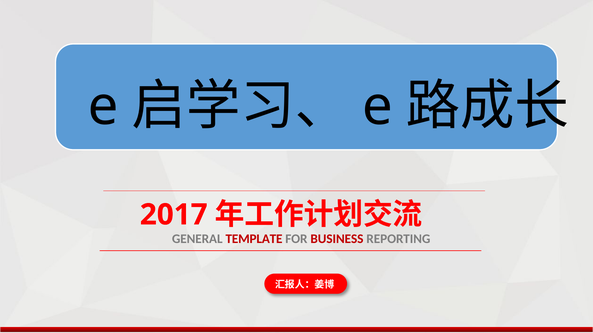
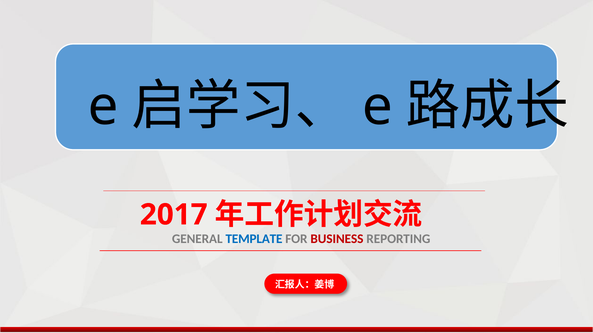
TEMPLATE colour: red -> blue
